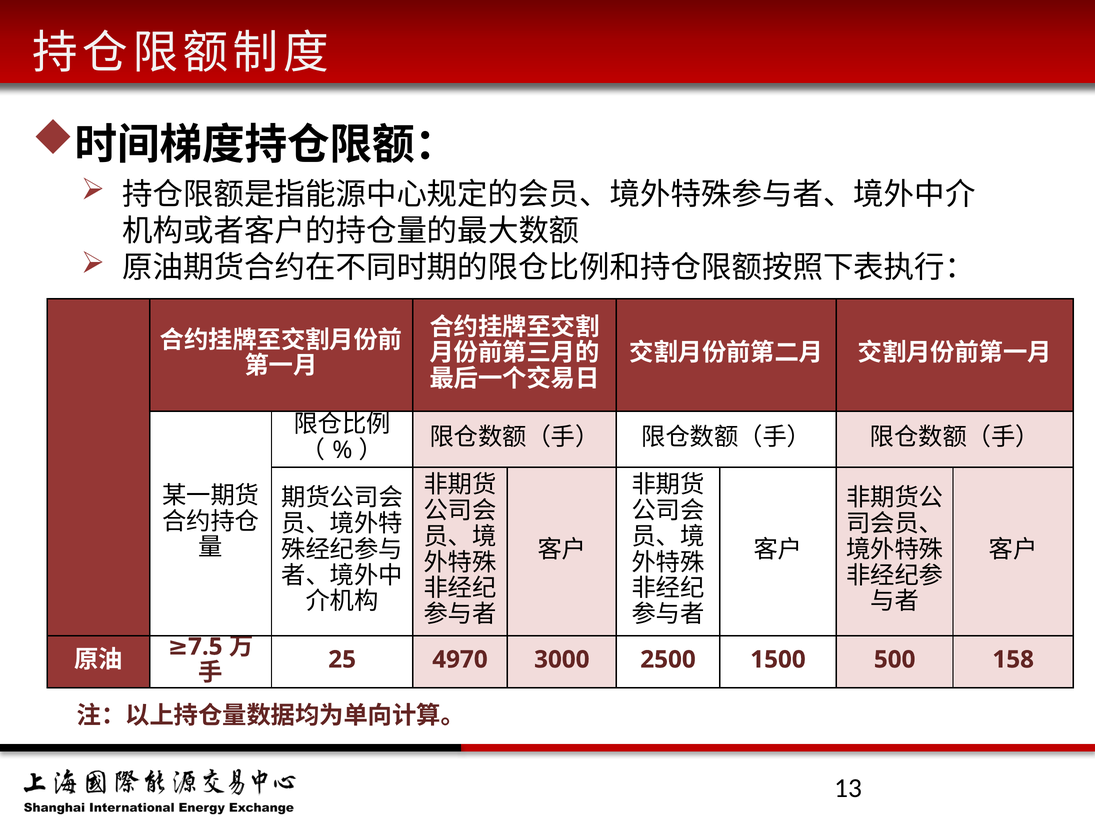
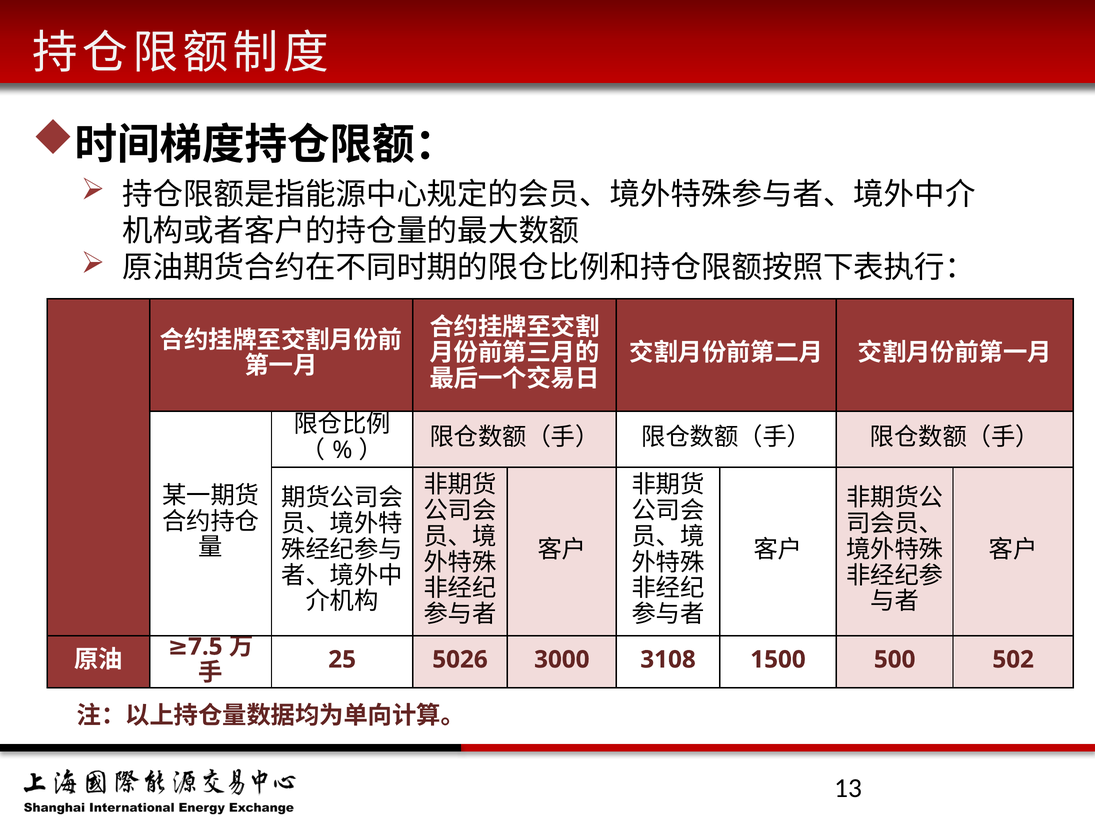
4970: 4970 -> 5026
2500: 2500 -> 3108
158: 158 -> 502
